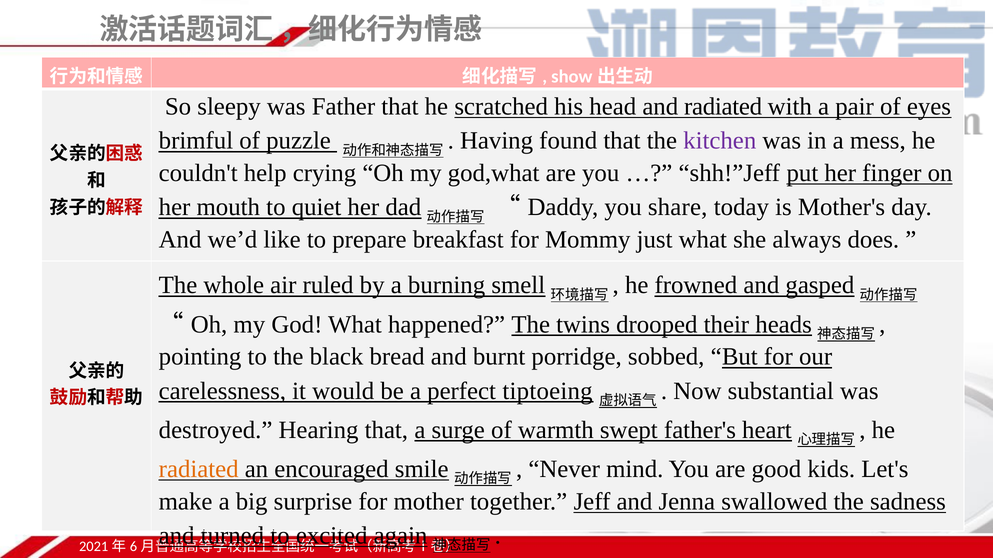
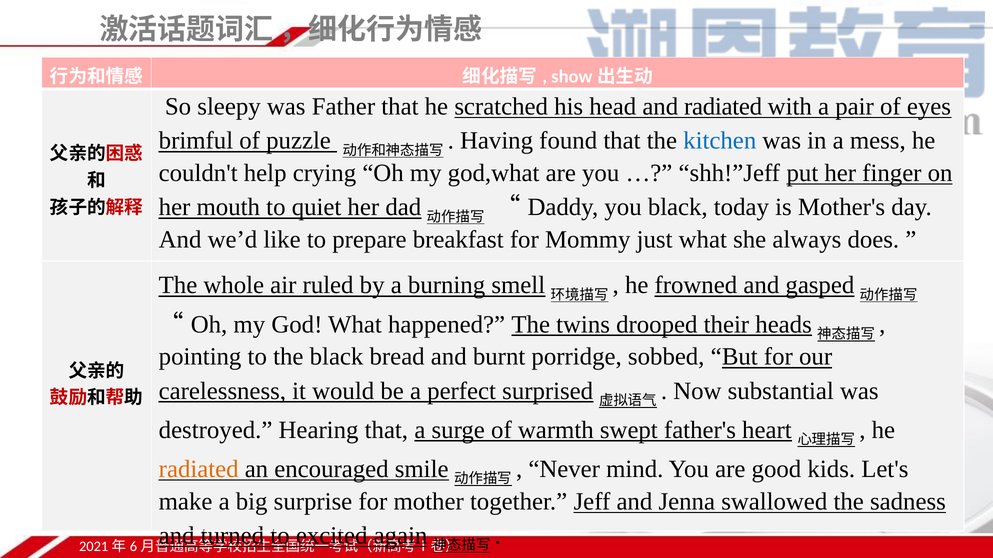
kitchen colour: purple -> blue
you share: share -> black
tiptoeing: tiptoeing -> surprised
